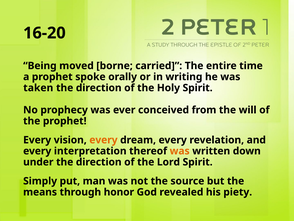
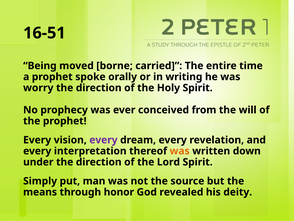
16-20: 16-20 -> 16-51
taken: taken -> worry
every at (103, 140) colour: orange -> purple
piety: piety -> deity
